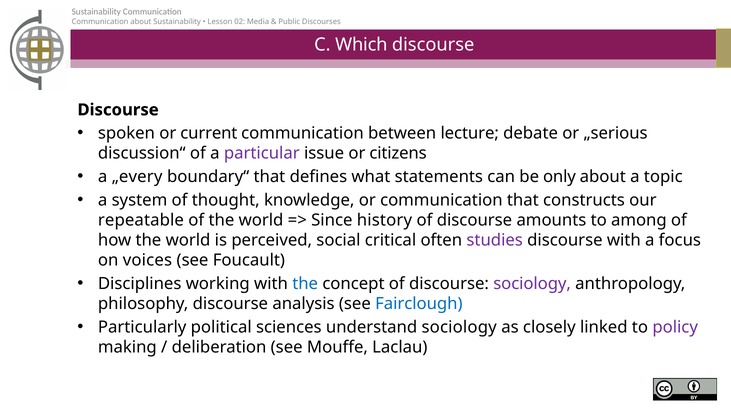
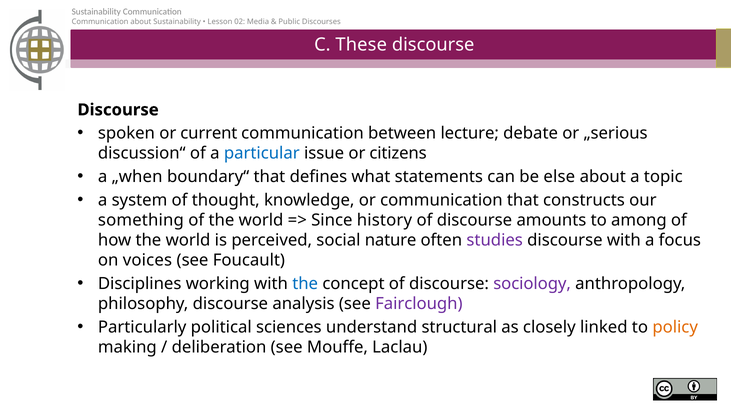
Which: Which -> These
particular colour: purple -> blue
„every: „every -> „when
only: only -> else
repeatable: repeatable -> something
critical: critical -> nature
Fairclough colour: blue -> purple
understand sociology: sociology -> structural
policy colour: purple -> orange
